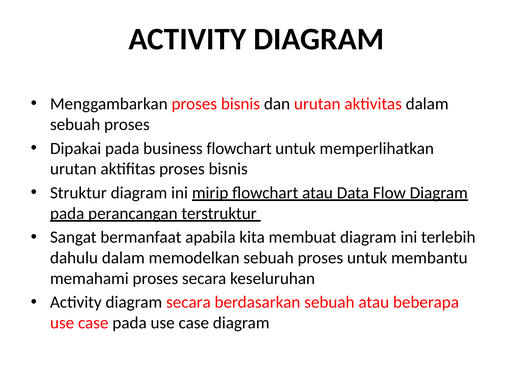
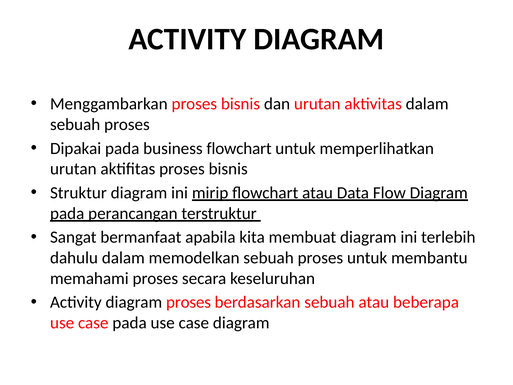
diagram secara: secara -> proses
